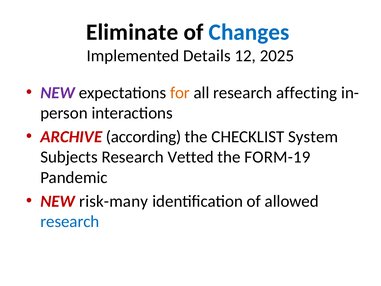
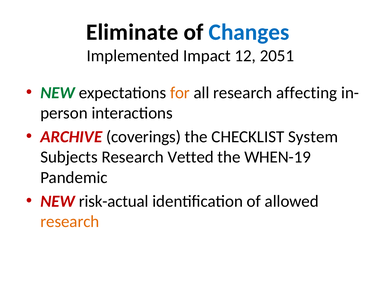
Details: Details -> Impact
2025: 2025 -> 2051
NEW at (58, 93) colour: purple -> green
according: according -> coverings
FORM-19: FORM-19 -> WHEN-19
risk-many: risk-many -> risk-actual
research at (70, 221) colour: blue -> orange
